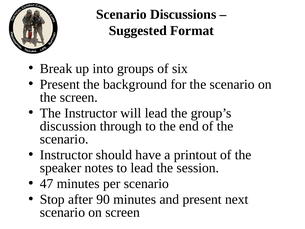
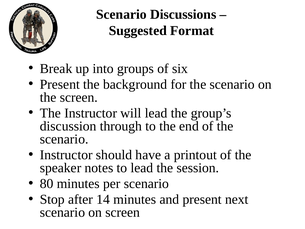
47: 47 -> 80
90: 90 -> 14
